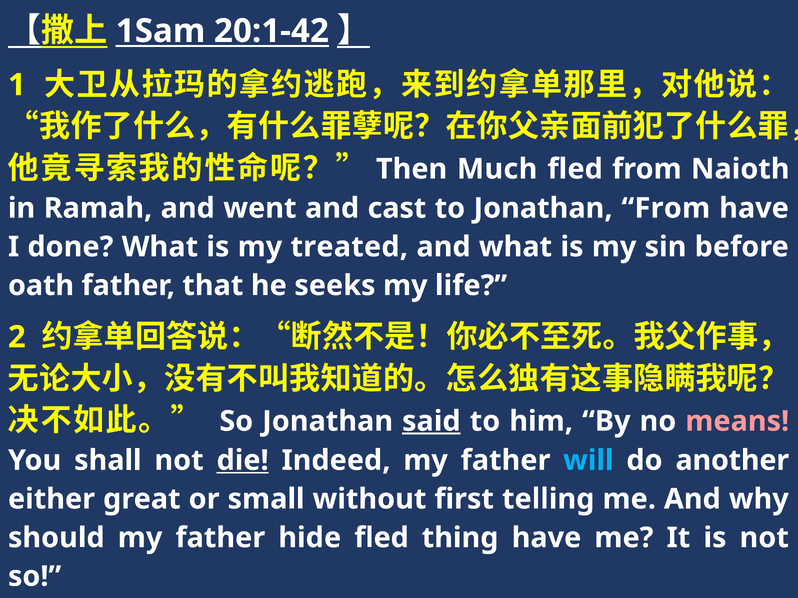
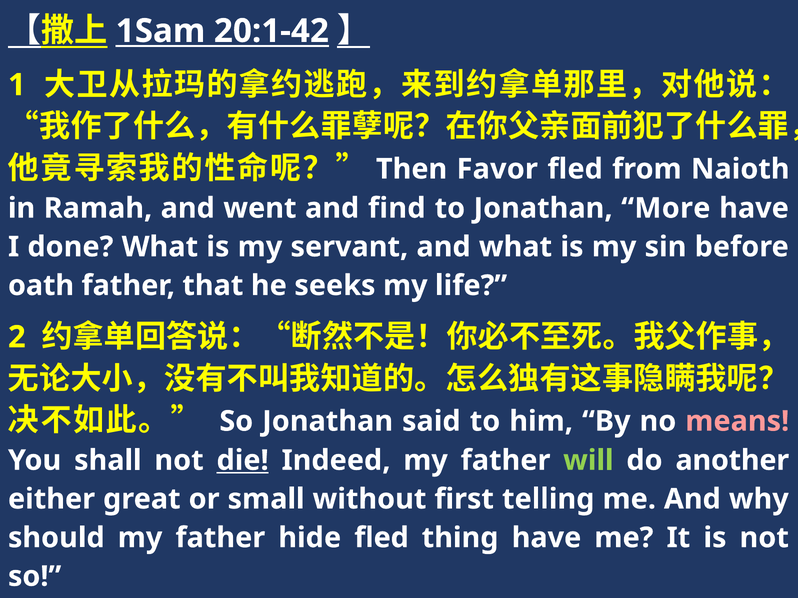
Much: Much -> Favor
cast: cast -> find
Jonathan From: From -> More
treated: treated -> servant
said underline: present -> none
will colour: light blue -> light green
